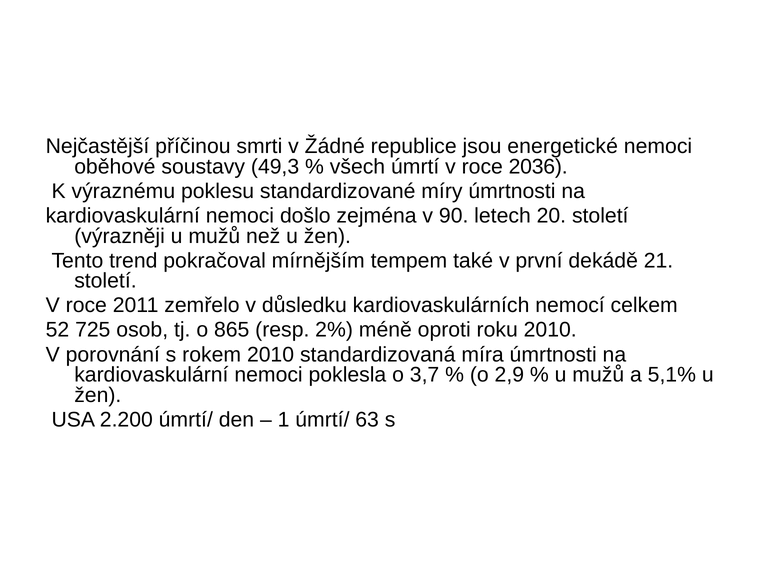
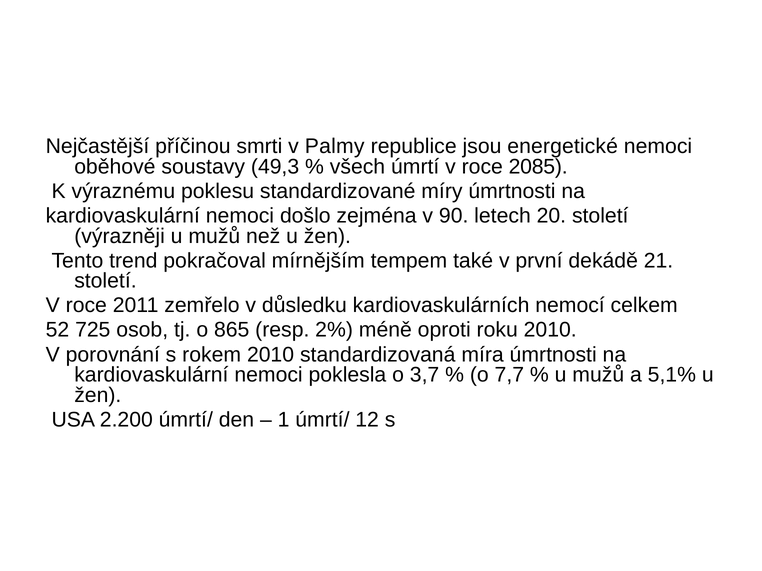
Žádné: Žádné -> Palmy
2036: 2036 -> 2085
2,9: 2,9 -> 7,7
63: 63 -> 12
